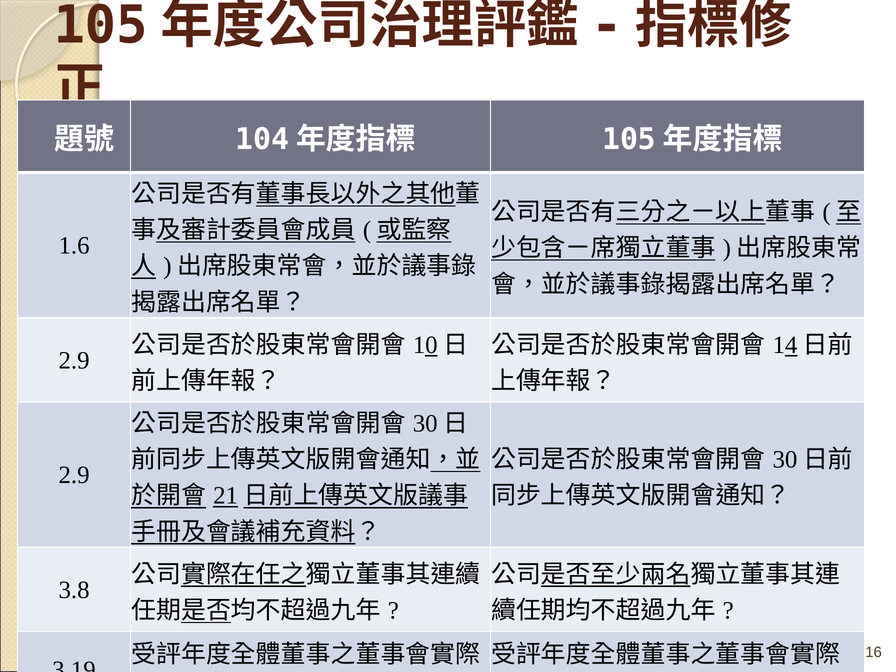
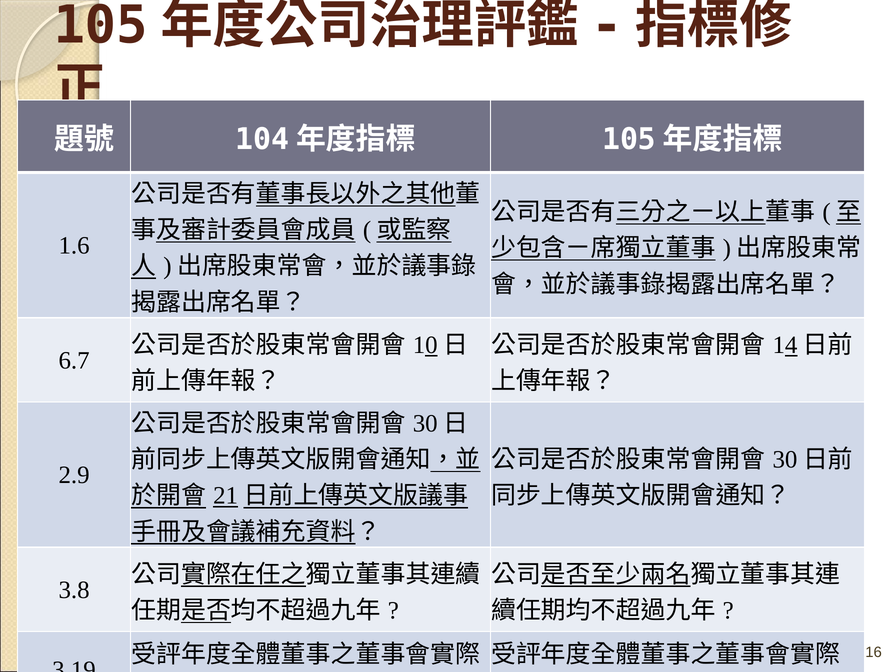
2.9 at (74, 360): 2.9 -> 6.7
